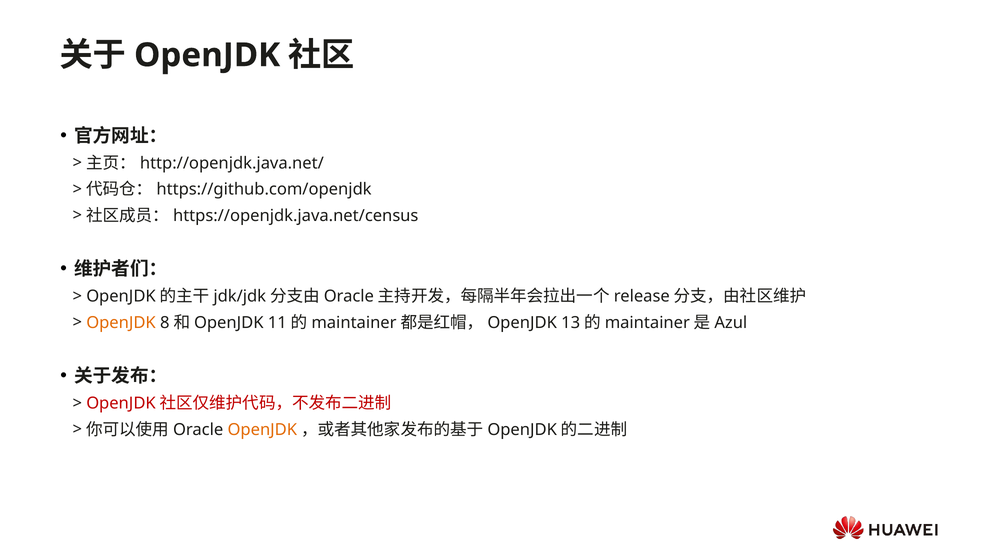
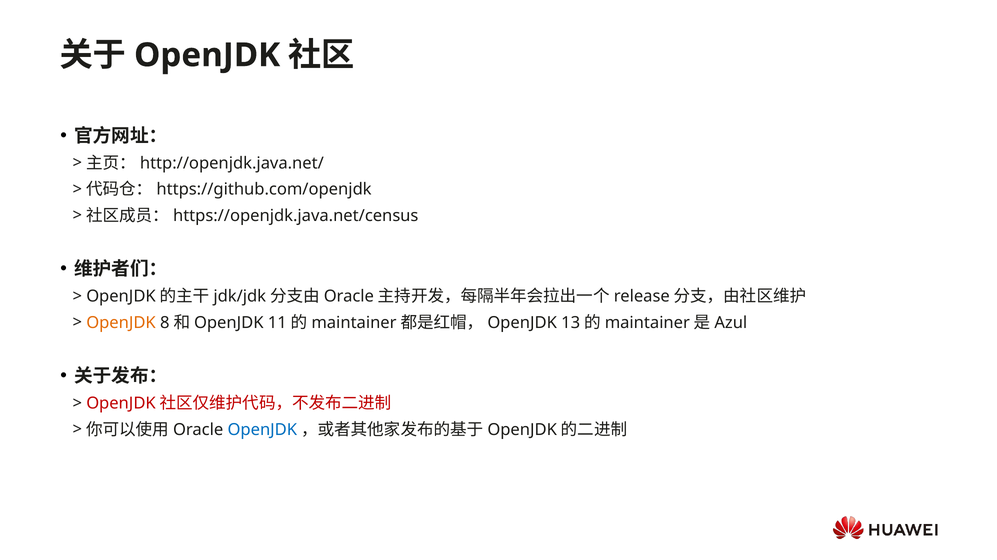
OpenJDK at (262, 430) colour: orange -> blue
